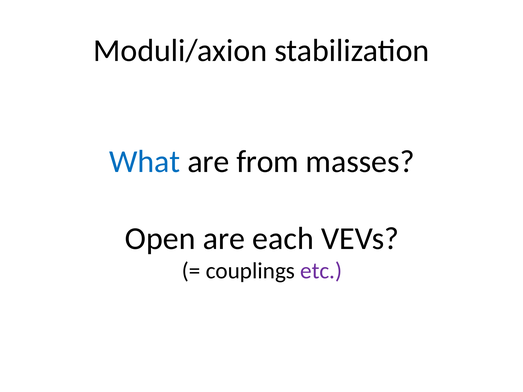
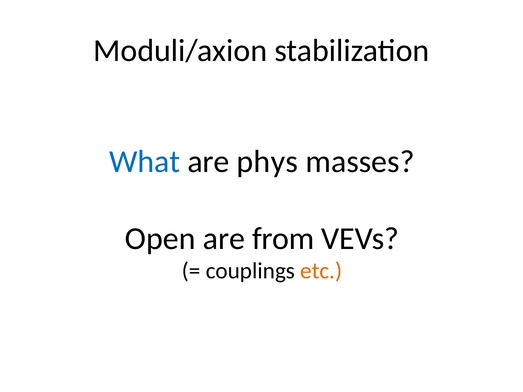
from: from -> phys
each: each -> from
etc colour: purple -> orange
